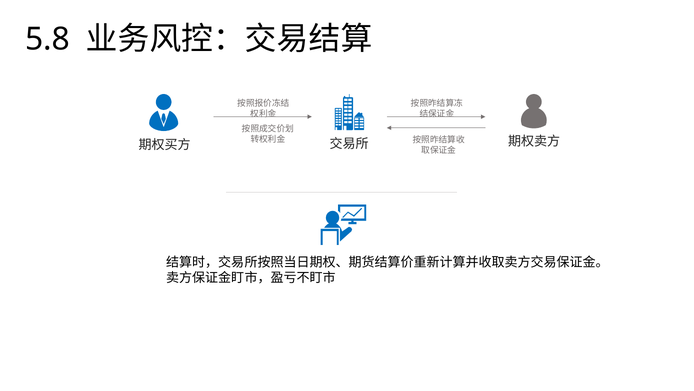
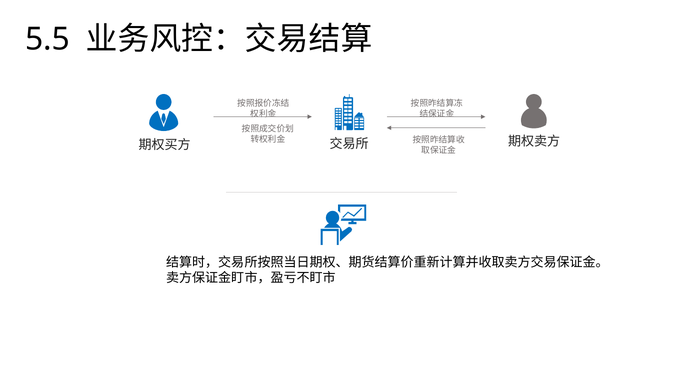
5.8: 5.8 -> 5.5
